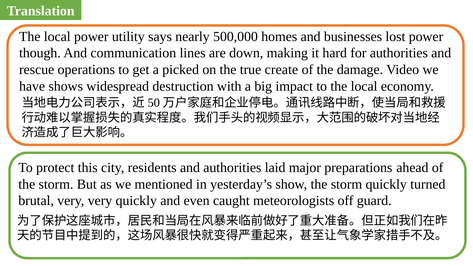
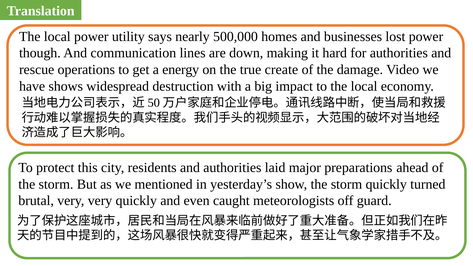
picked: picked -> energy
